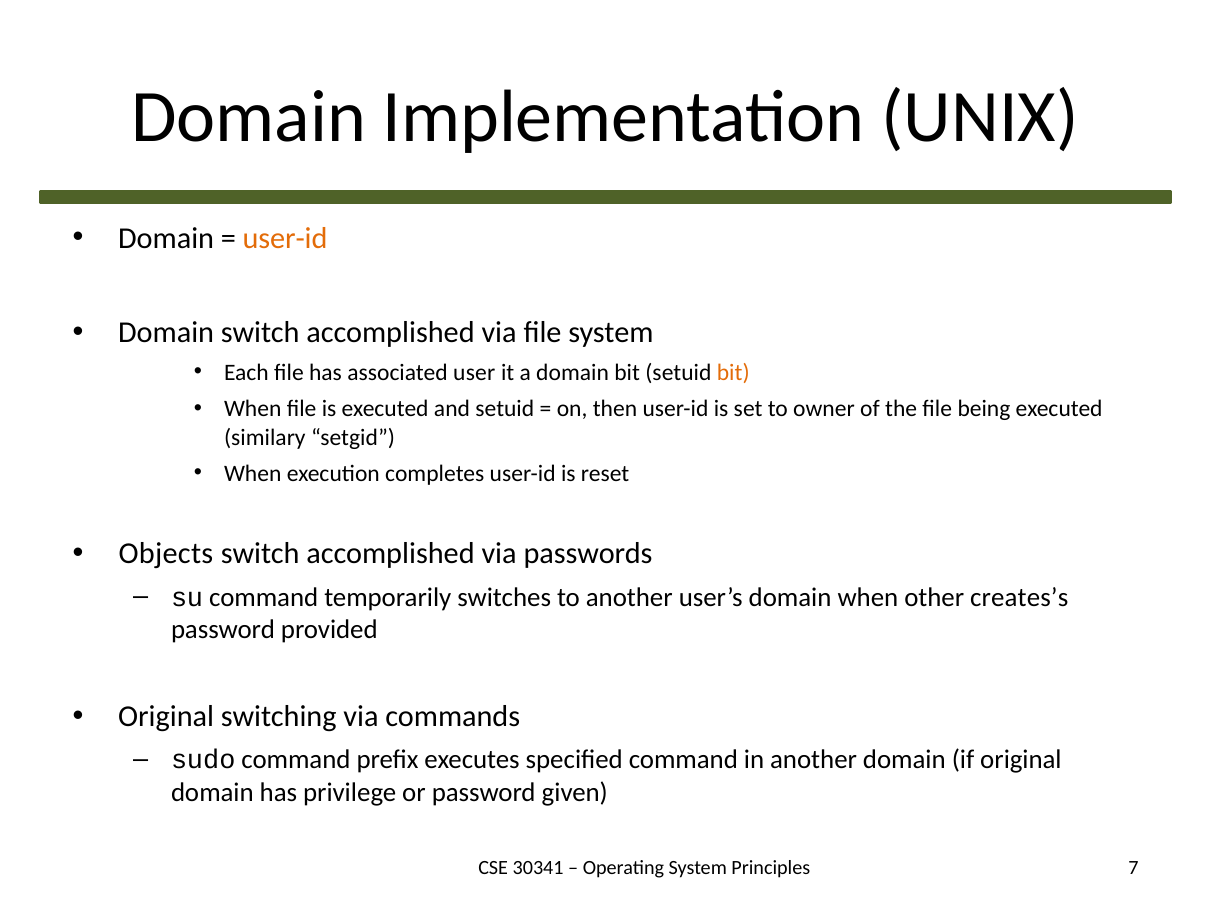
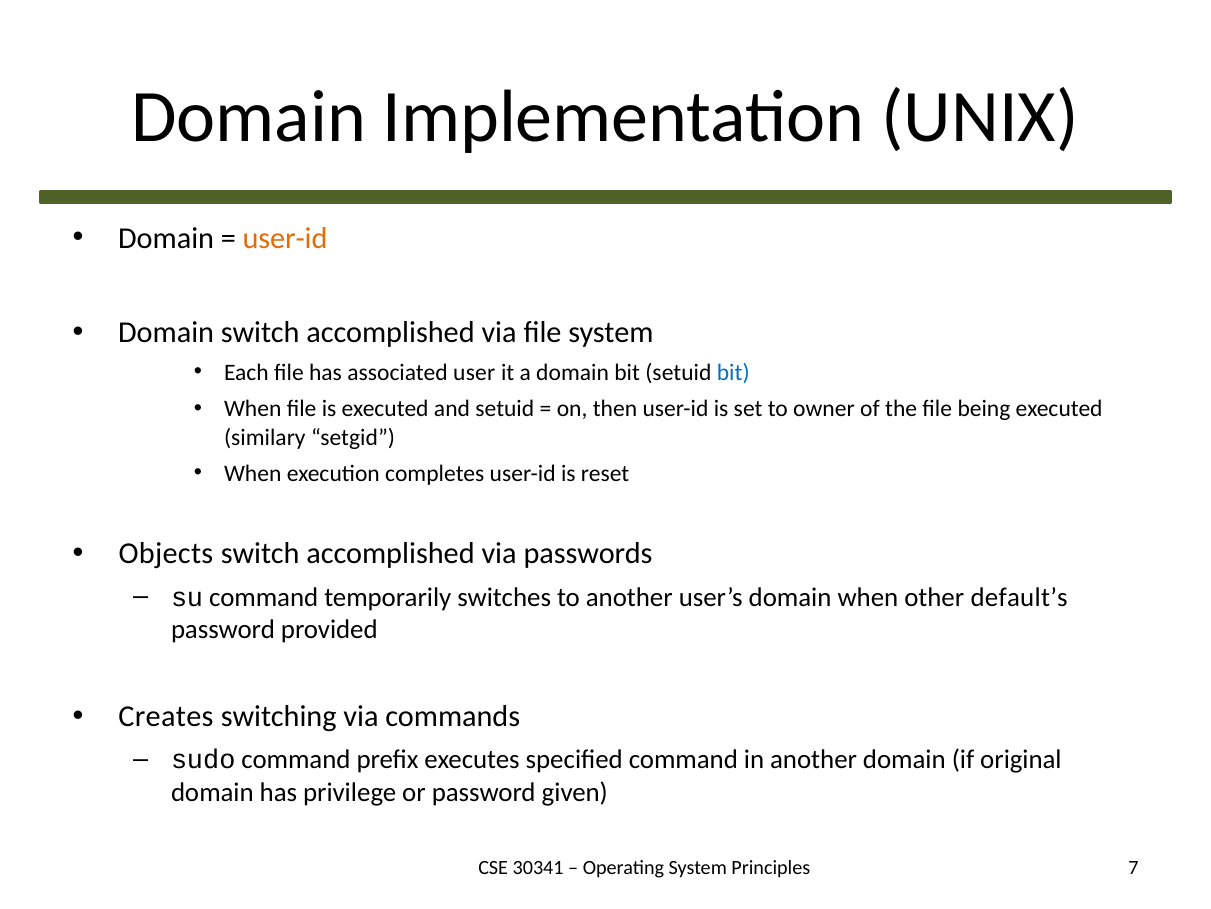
bit at (733, 372) colour: orange -> blue
creates’s: creates’s -> default’s
Original at (166, 716): Original -> Creates
